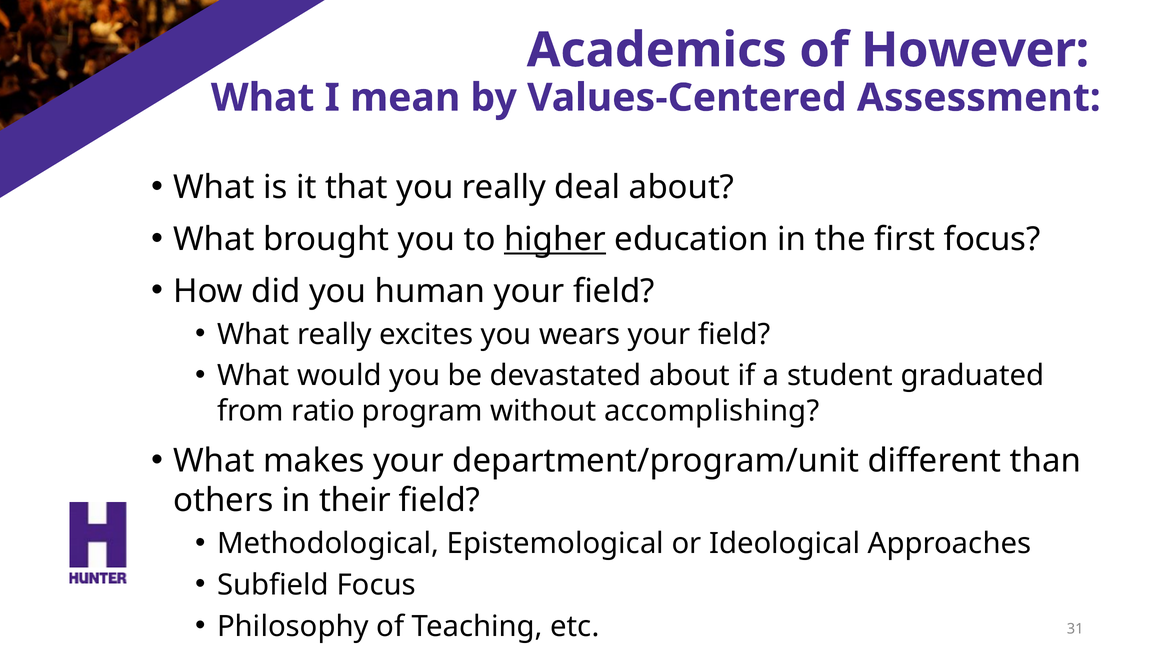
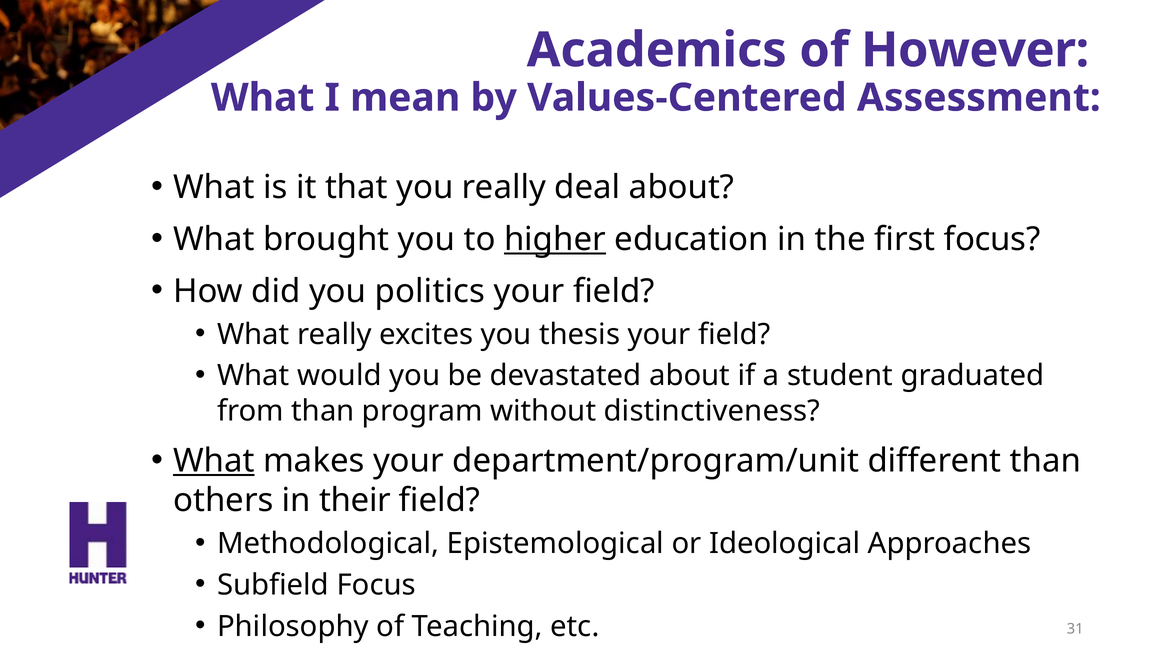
human: human -> politics
wears: wears -> thesis
from ratio: ratio -> than
accomplishing: accomplishing -> distinctiveness
What at (214, 461) underline: none -> present
